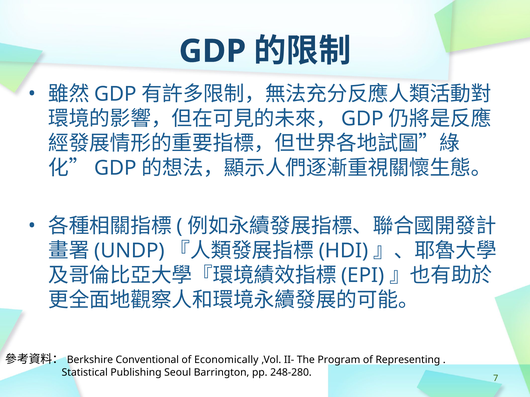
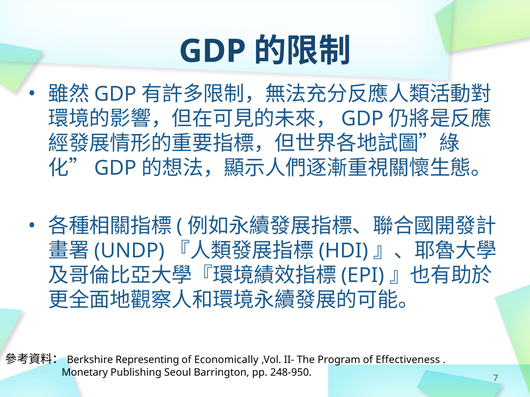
Conventional: Conventional -> Representing
Representing: Representing -> Effectiveness
Statistical: Statistical -> Monetary
248-280: 248-280 -> 248-950
